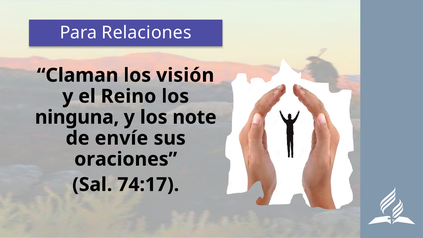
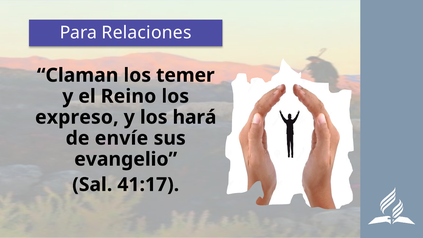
visión: visión -> temer
ninguna: ninguna -> expreso
note: note -> hará
oraciones: oraciones -> evangelio
74:17: 74:17 -> 41:17
